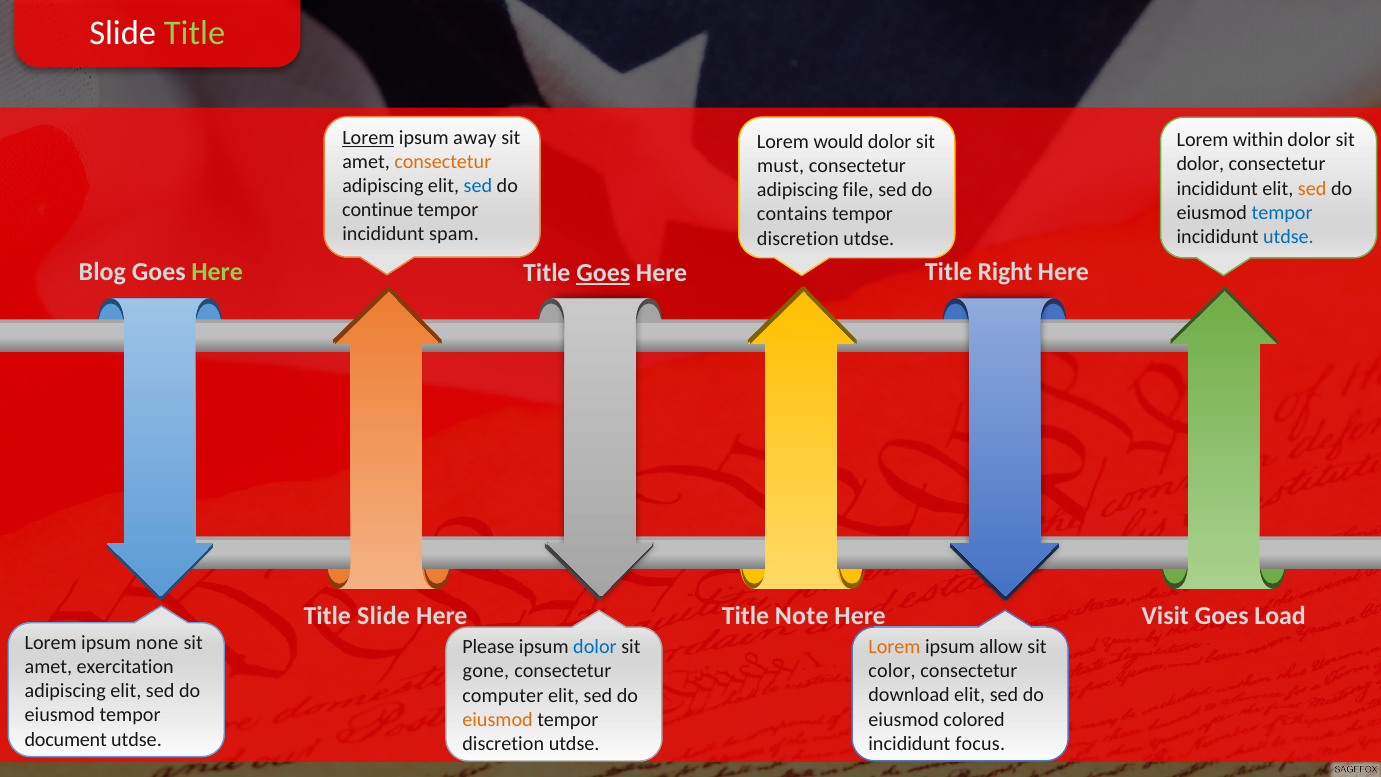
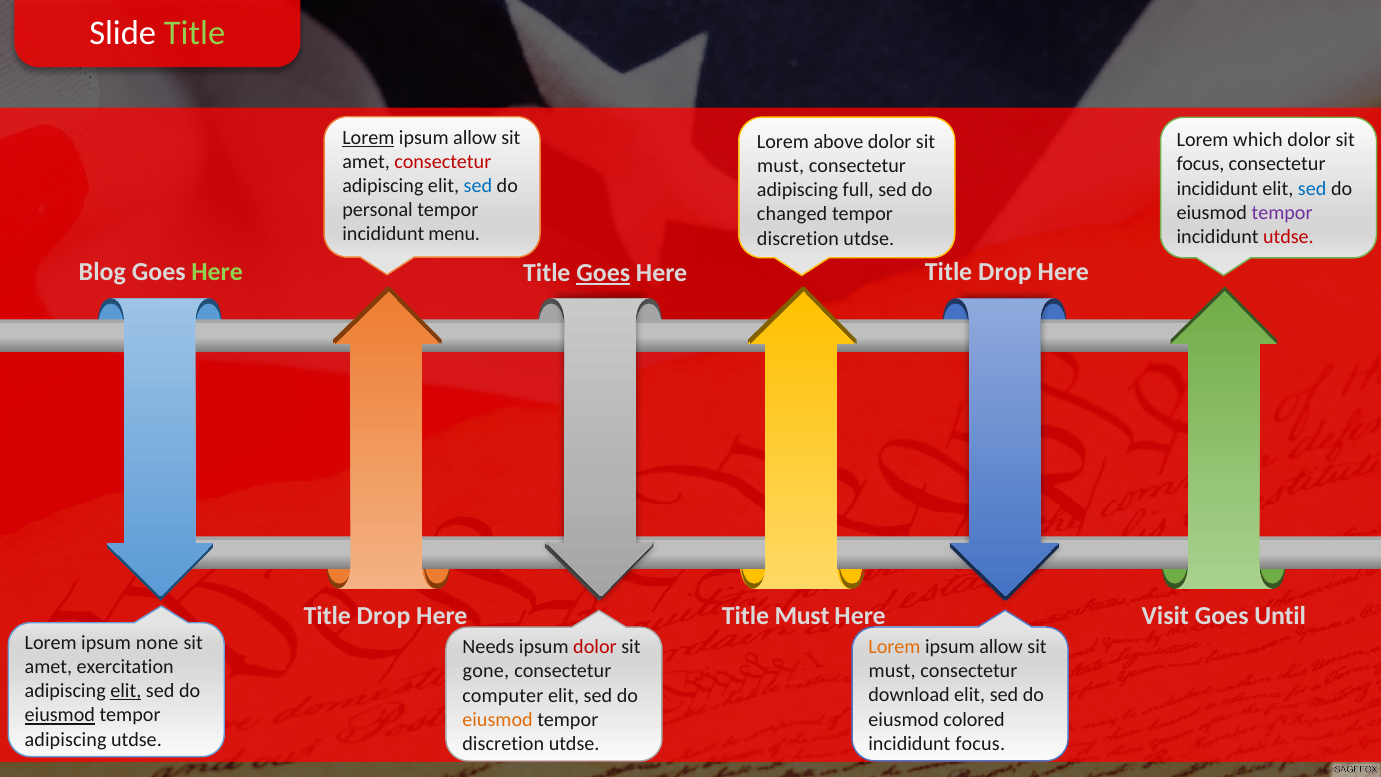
away at (475, 137): away -> allow
within: within -> which
would: would -> above
consectetur at (443, 162) colour: orange -> red
dolor at (1200, 164): dolor -> focus
sed at (1312, 188) colour: orange -> blue
file: file -> full
continue: continue -> personal
tempor at (1282, 212) colour: blue -> purple
contains: contains -> changed
spam: spam -> menu
utdse at (1288, 237) colour: blue -> red
Right at (1005, 272): Right -> Drop
Title Note: Note -> Must
Load: Load -> Until
Slide at (383, 616): Slide -> Drop
Please: Please -> Needs
dolor at (595, 647) colour: blue -> red
color at (892, 671): color -> must
elit at (126, 691) underline: none -> present
eiusmod at (60, 715) underline: none -> present
document at (66, 739): document -> adipiscing
